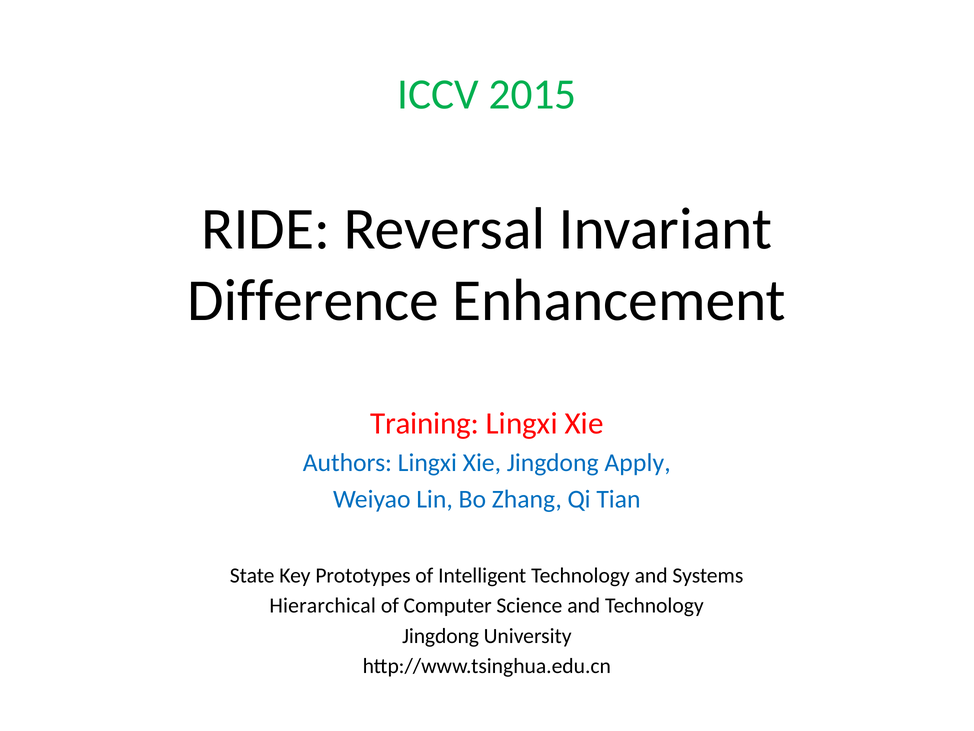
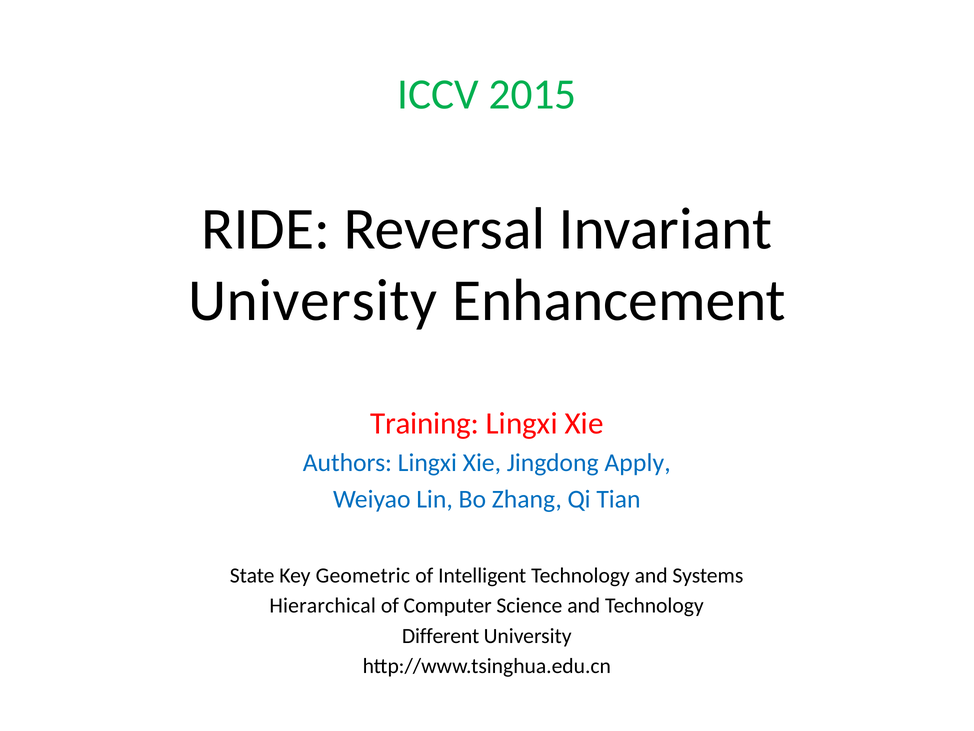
Difference at (313, 301): Difference -> University
Prototypes: Prototypes -> Geometric
Jingdong at (441, 636): Jingdong -> Different
